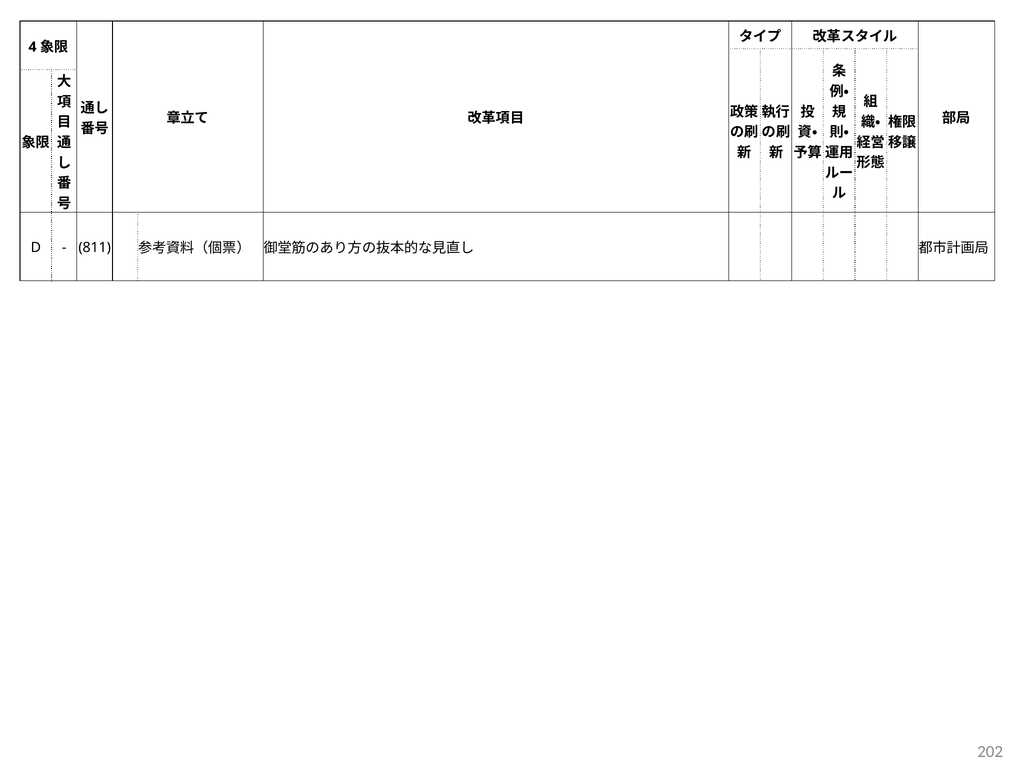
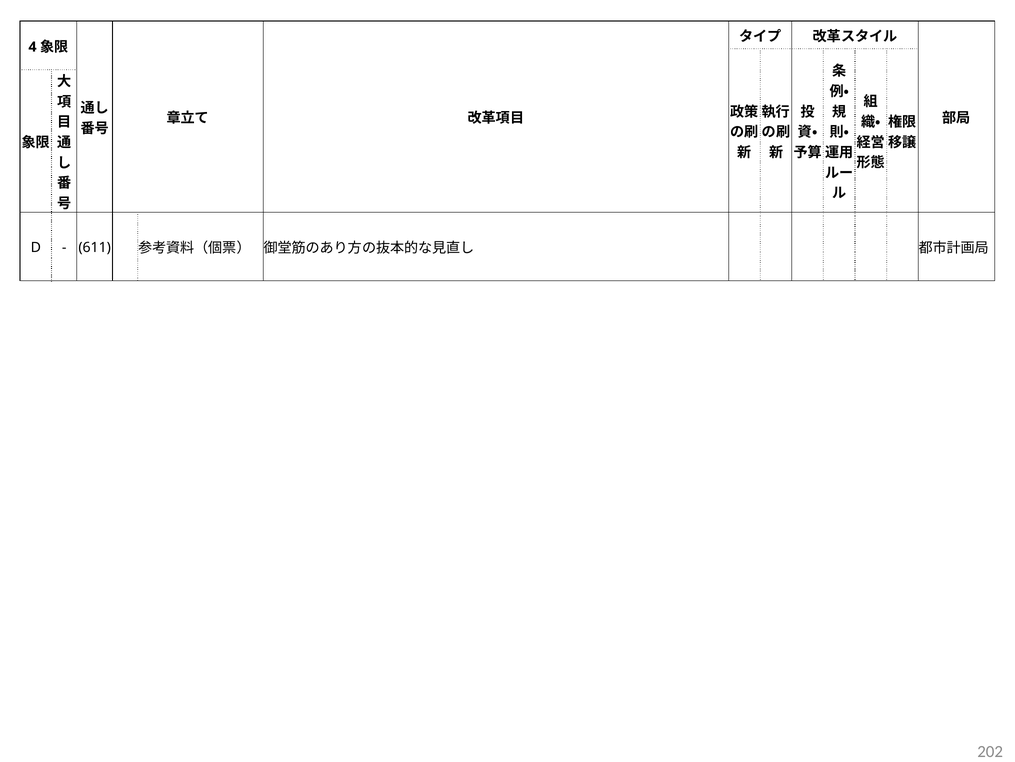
811: 811 -> 611
